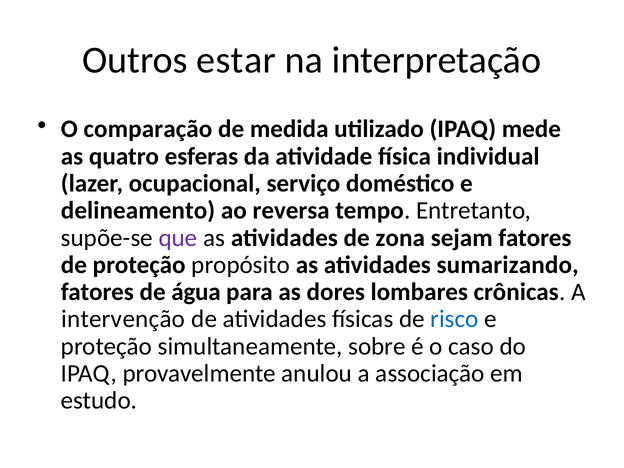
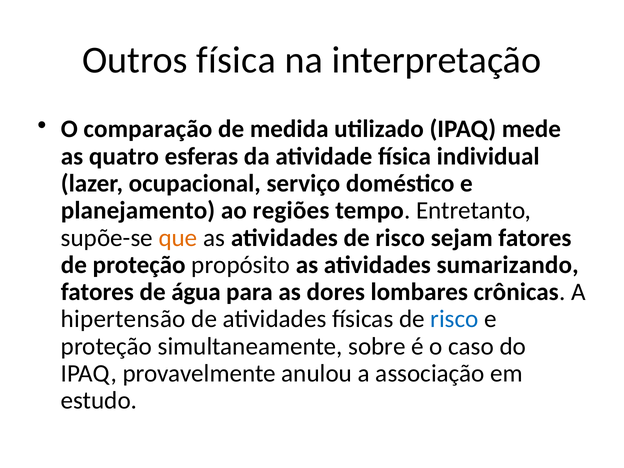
Outros estar: estar -> física
delineamento: delineamento -> planejamento
reversa: reversa -> regiões
que colour: purple -> orange
atividades de zona: zona -> risco
intervenção: intervenção -> hipertensão
